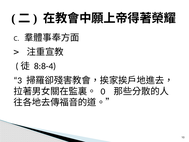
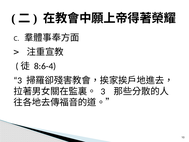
8:8-4: 8:8-4 -> 8:6-4
0 at (103, 91): 0 -> 3
